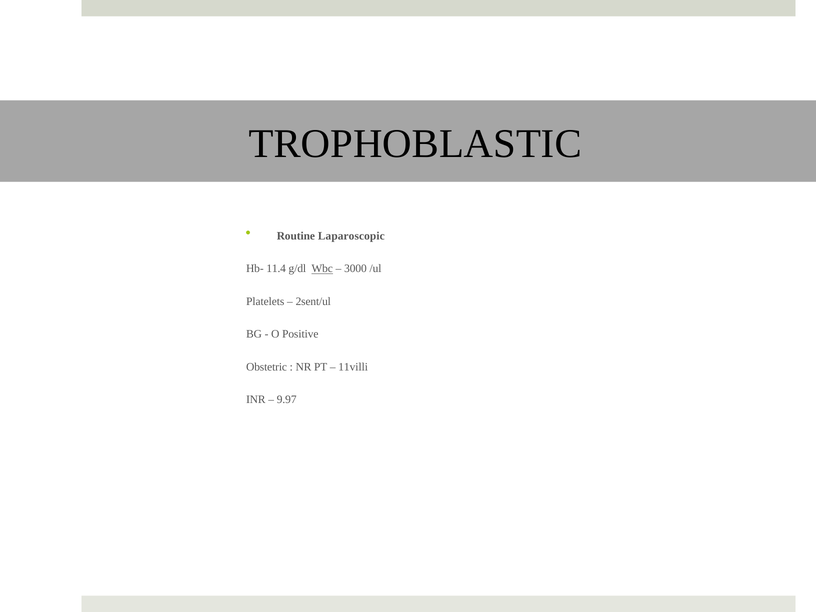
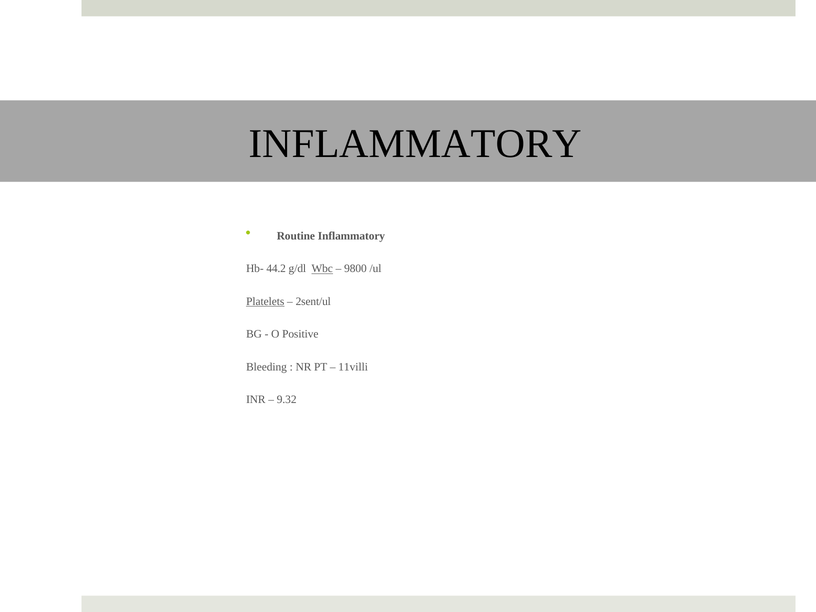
TROPHOBLASTIC at (415, 144): TROPHOBLASTIC -> INFLAMMATORY
Routine Laparoscopic: Laparoscopic -> Inflammatory
11.4: 11.4 -> 44.2
3000: 3000 -> 9800
Platelets underline: none -> present
Obstetric: Obstetric -> Bleeding
9.97: 9.97 -> 9.32
